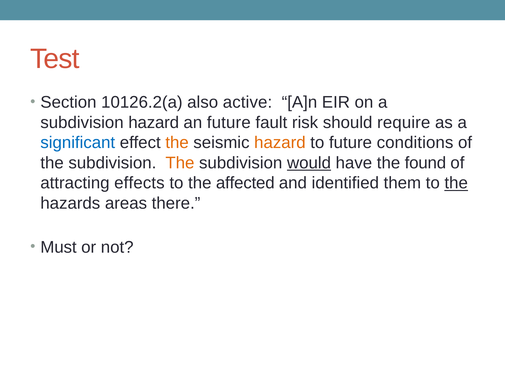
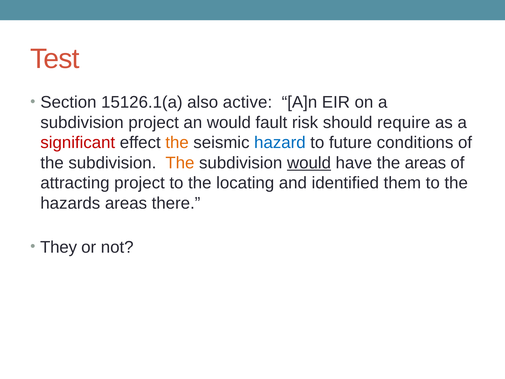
10126.2(a: 10126.2(a -> 15126.1(a
subdivision hazard: hazard -> project
an future: future -> would
significant colour: blue -> red
hazard at (280, 143) colour: orange -> blue
the found: found -> areas
attracting effects: effects -> project
affected: affected -> locating
the at (456, 183) underline: present -> none
Must: Must -> They
